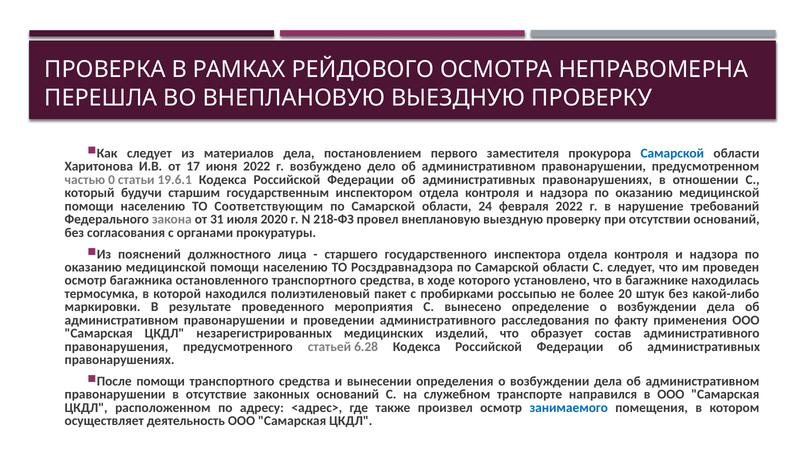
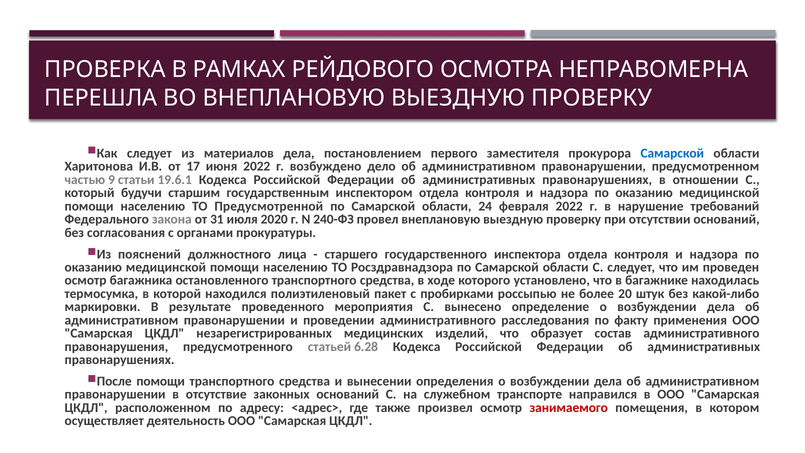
0: 0 -> 9
Соответствующим: Соответствующим -> Предусмотренной
218-ФЗ: 218-ФЗ -> 240-ФЗ
занимаемого colour: blue -> red
